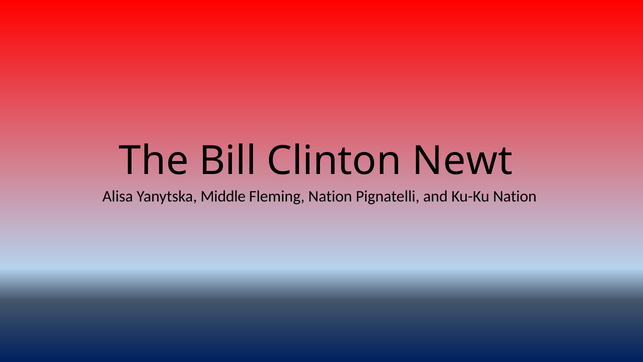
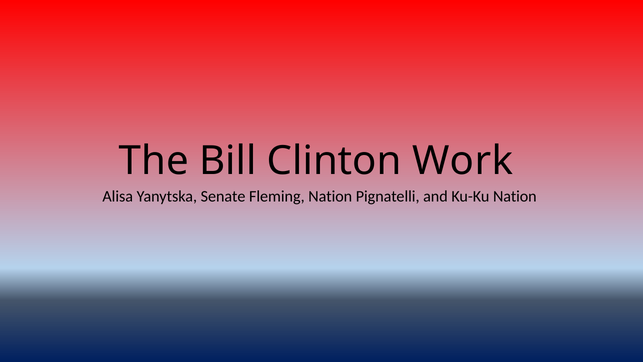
Newt: Newt -> Work
Middle: Middle -> Senate
